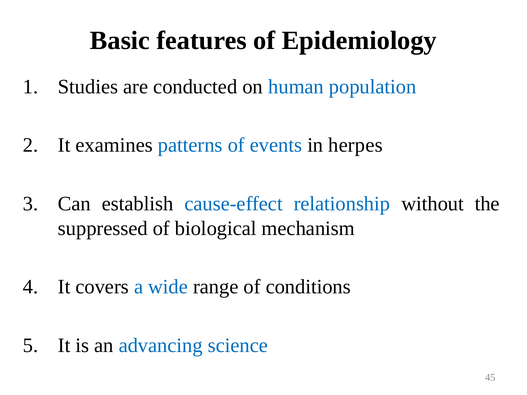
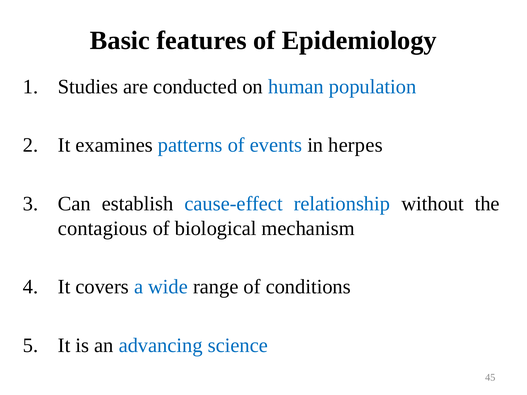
suppressed: suppressed -> contagious
